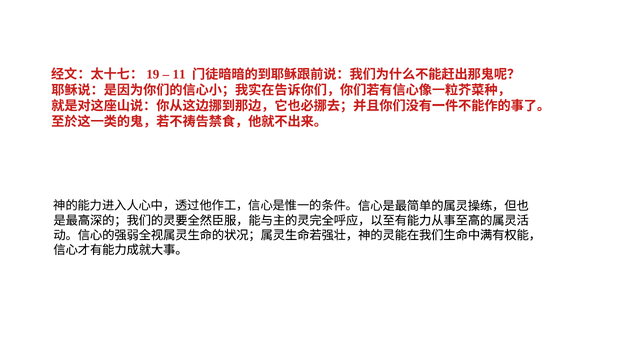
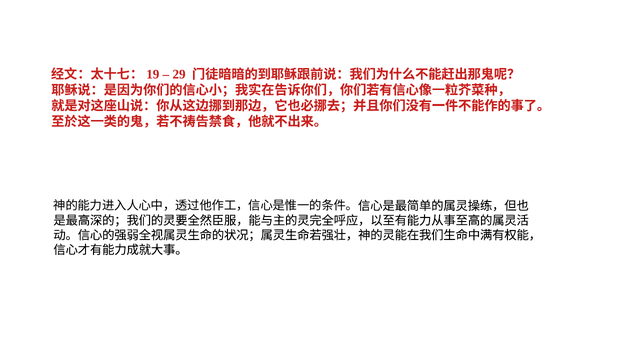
11: 11 -> 29
